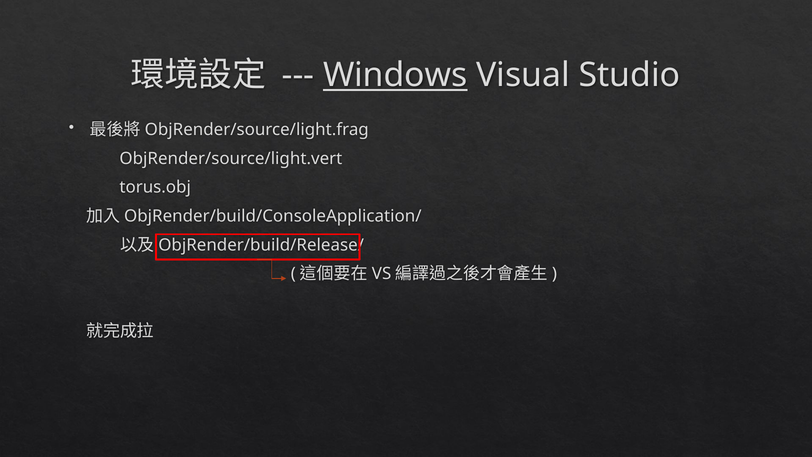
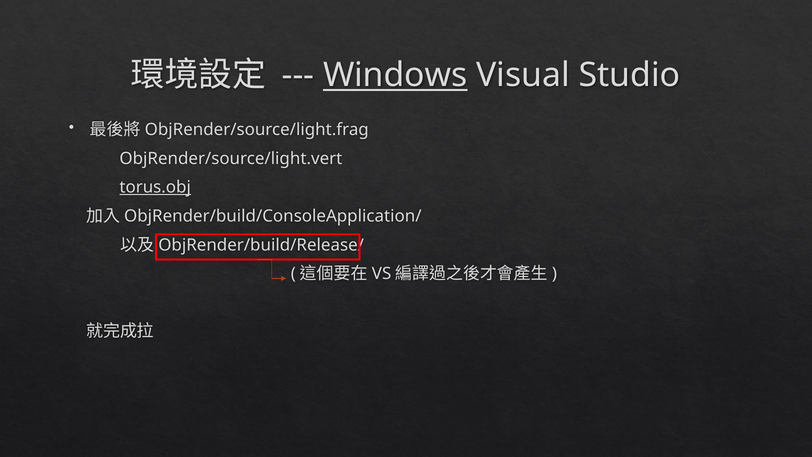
torus.obj underline: none -> present
